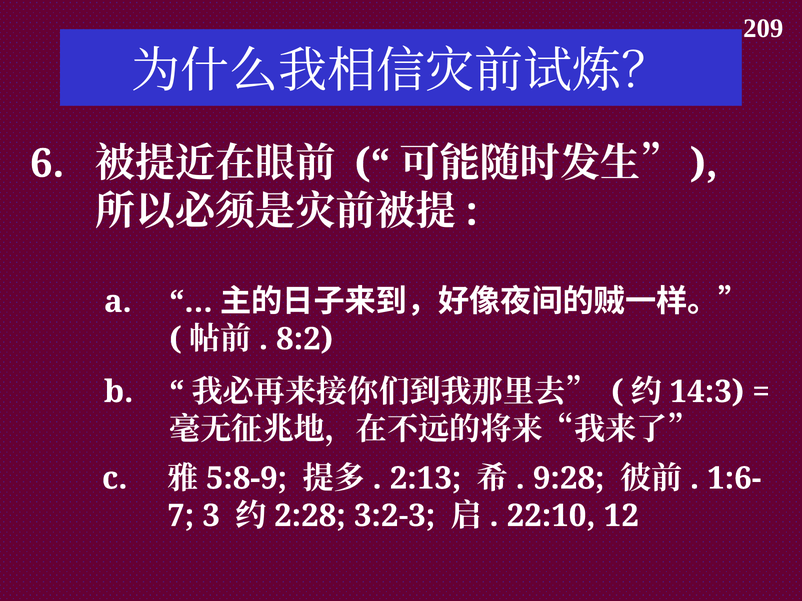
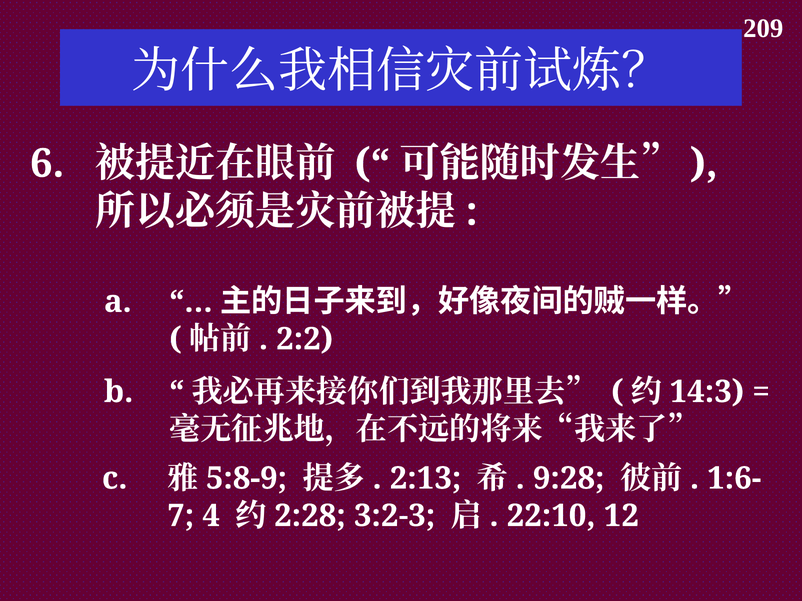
8:2: 8:2 -> 2:2
3: 3 -> 4
